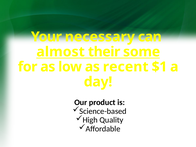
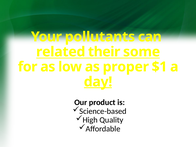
necessary: necessary -> pollutants
almost: almost -> related
recent: recent -> proper
day underline: none -> present
